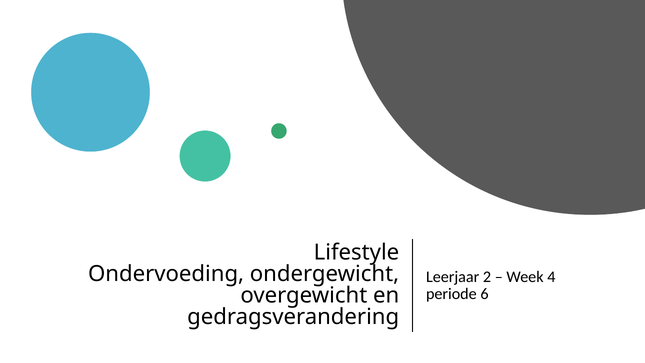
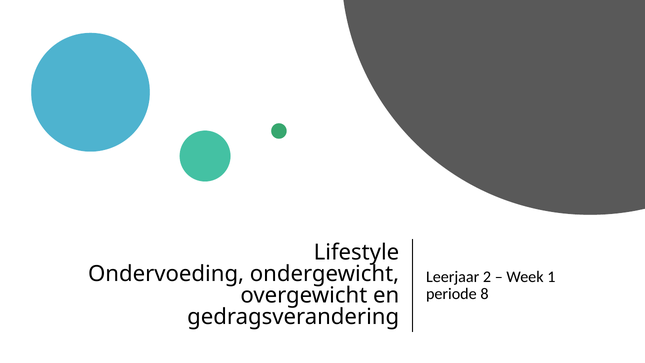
4: 4 -> 1
6: 6 -> 8
